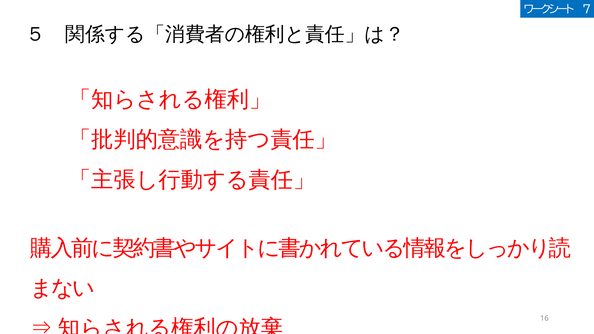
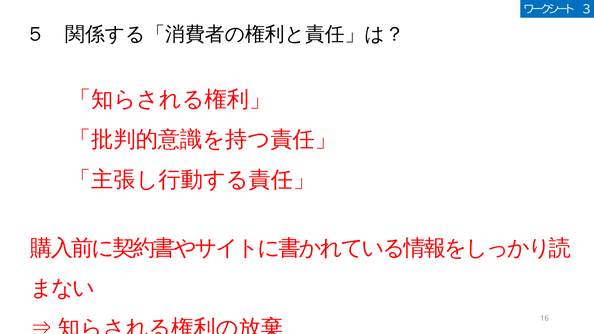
7: 7 -> 3
